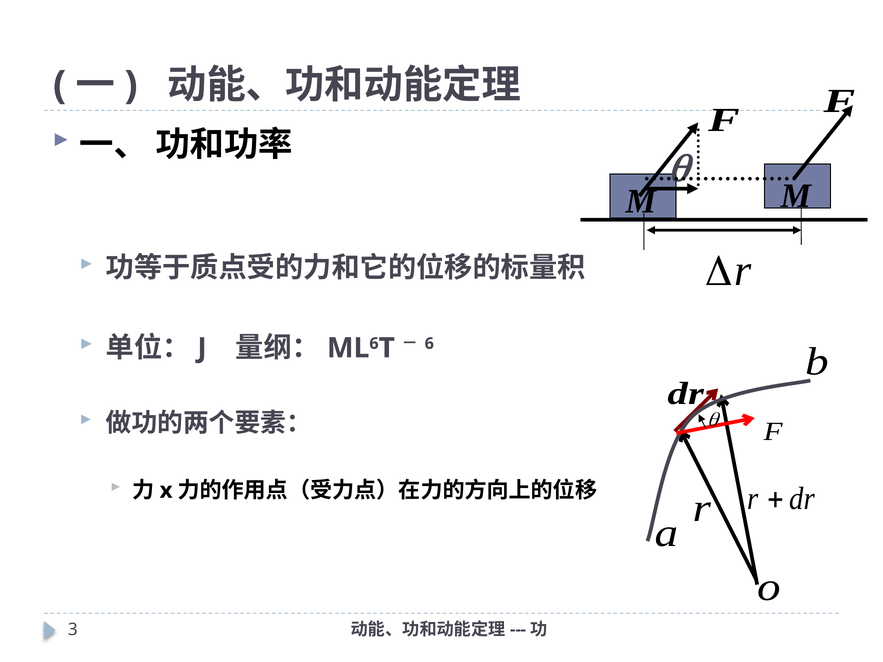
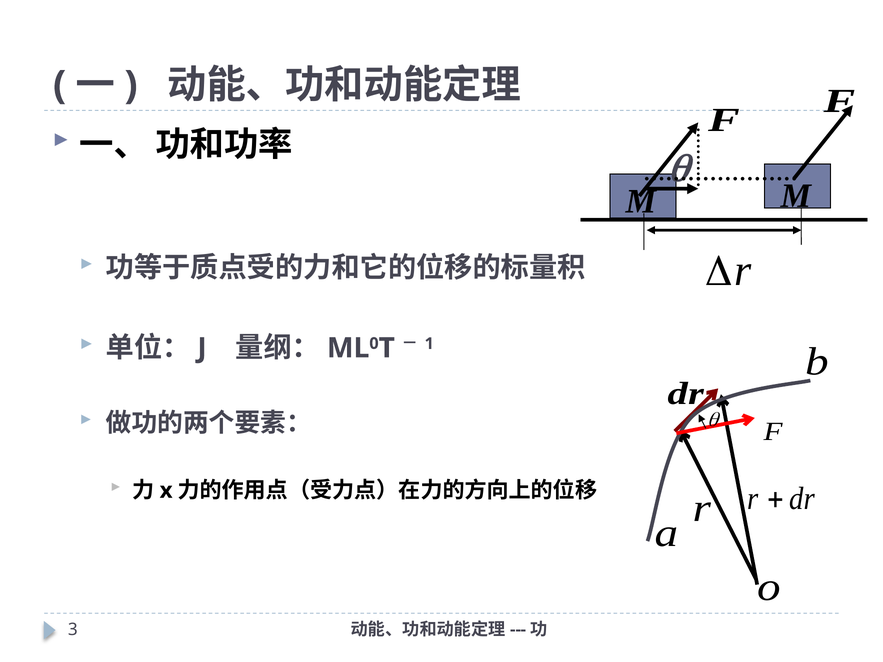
6 at (374, 344): 6 -> 0
6 at (429, 344): 6 -> 1
